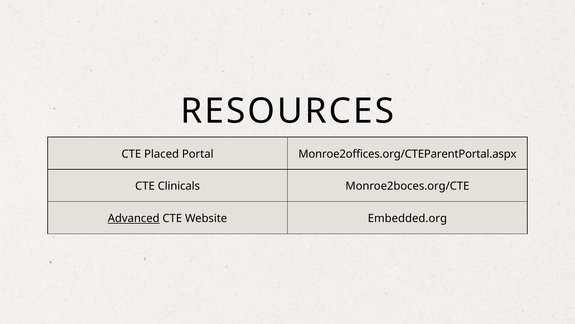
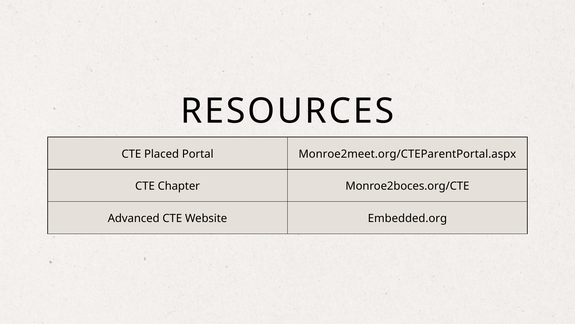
Monroe2offices.org/CTEParentPortal.aspx: Monroe2offices.org/CTEParentPortal.aspx -> Monroe2meet.org/CTEParentPortal.aspx
Clinicals: Clinicals -> Chapter
Advanced underline: present -> none
